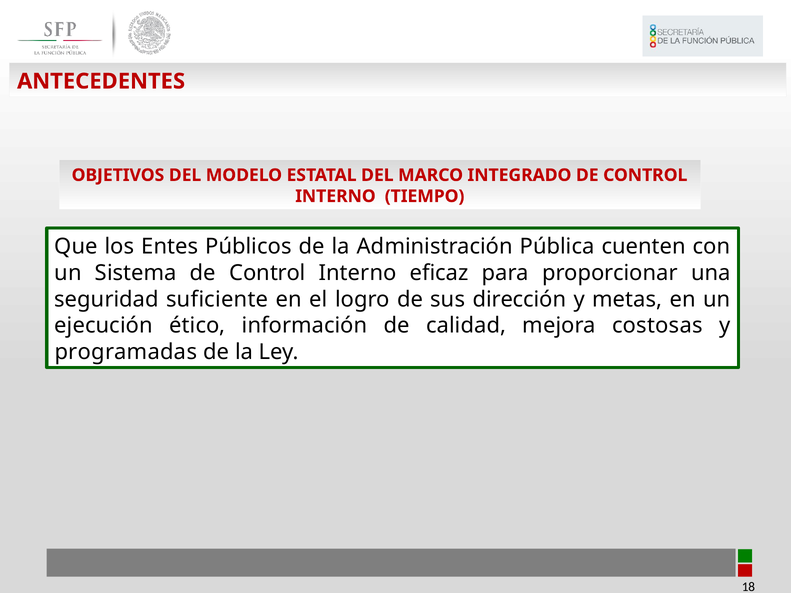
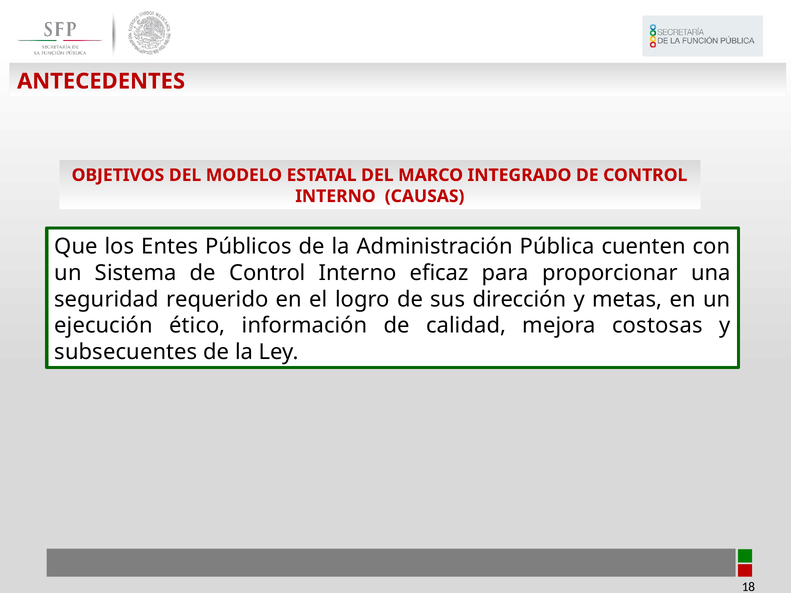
TIEMPO: TIEMPO -> CAUSAS
suficiente: suficiente -> requerido
programadas: programadas -> subsecuentes
